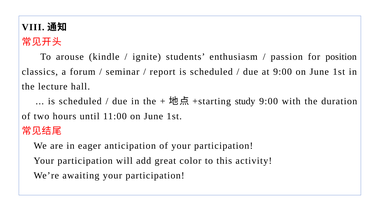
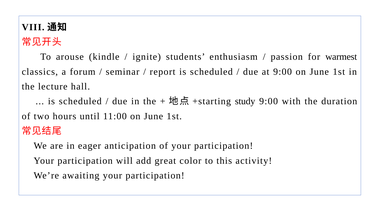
position: position -> warmest
